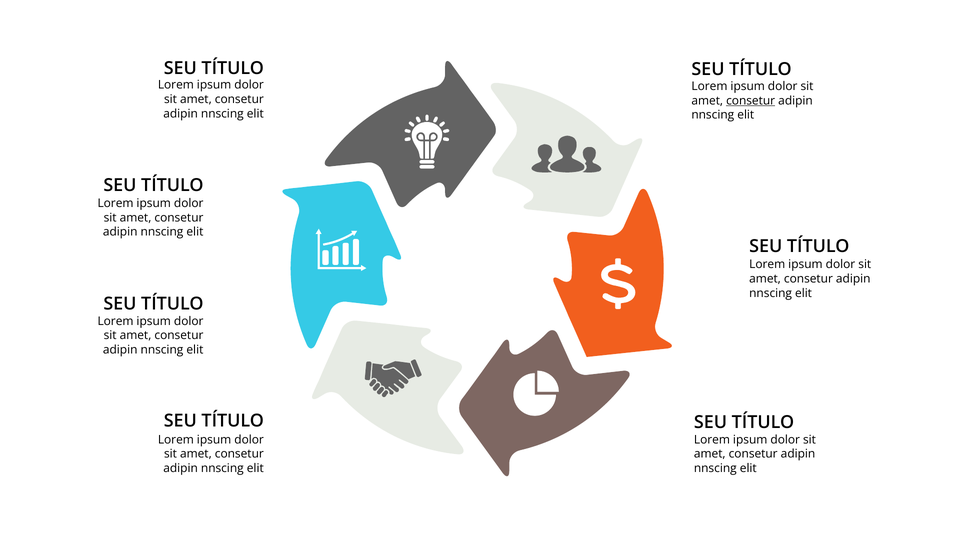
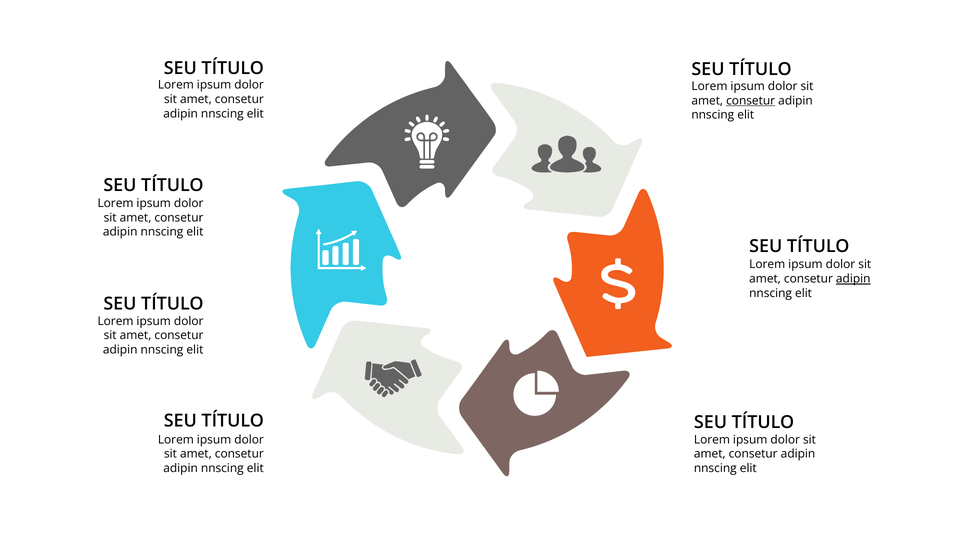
adipin at (853, 279) underline: none -> present
